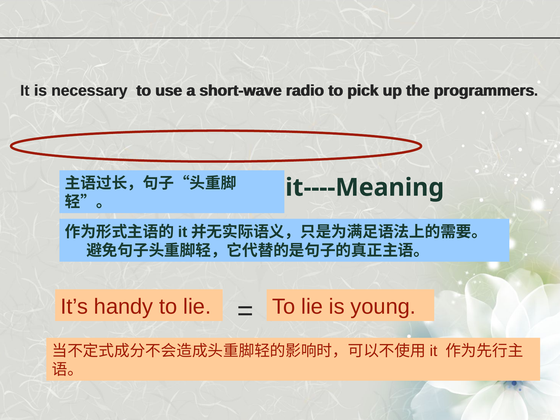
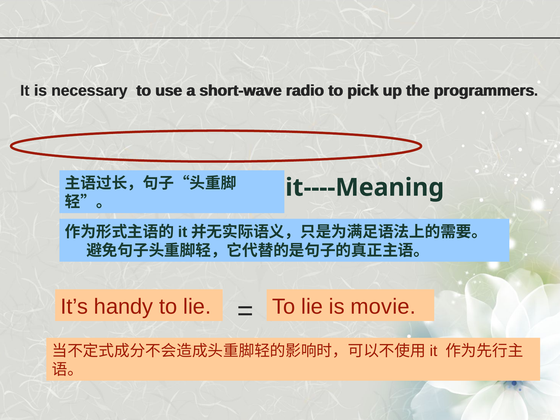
young: young -> movie
